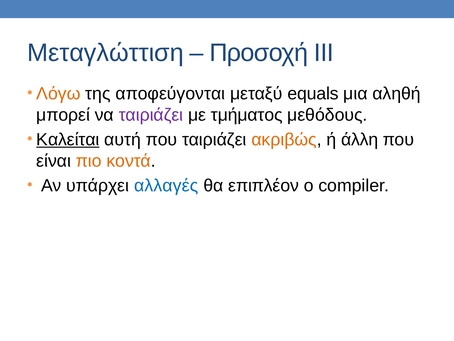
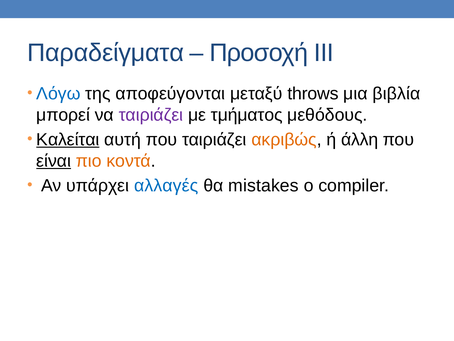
Μεταγλώττιση: Μεταγλώττιση -> Παραδείγματα
Λόγω colour: orange -> blue
equals: equals -> throws
αληθή: αληθή -> βιβλία
είναι underline: none -> present
επιπλέον: επιπλέον -> mistakes
